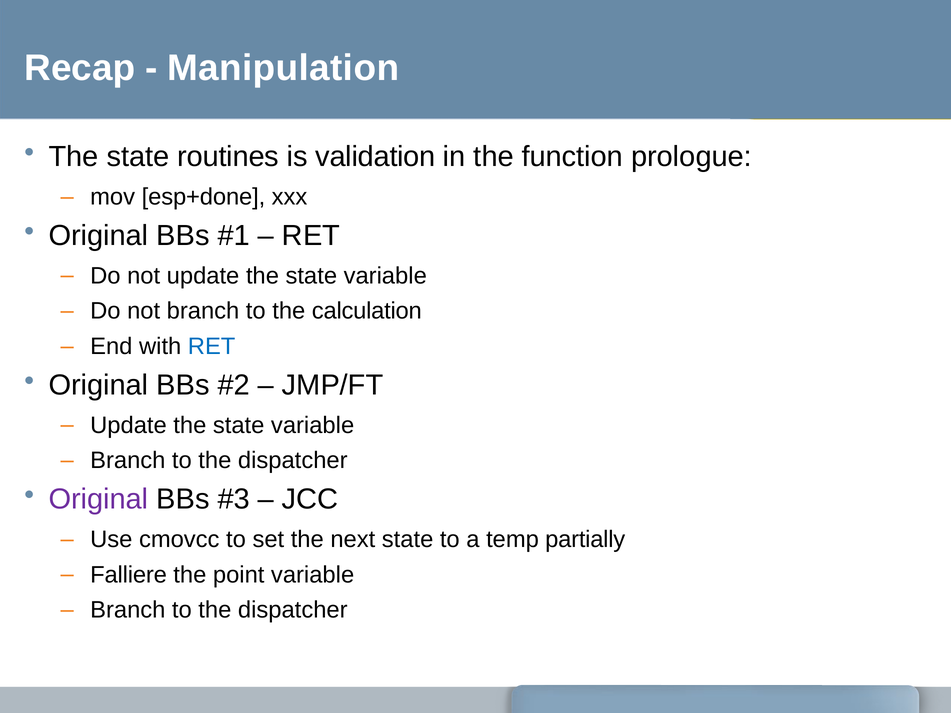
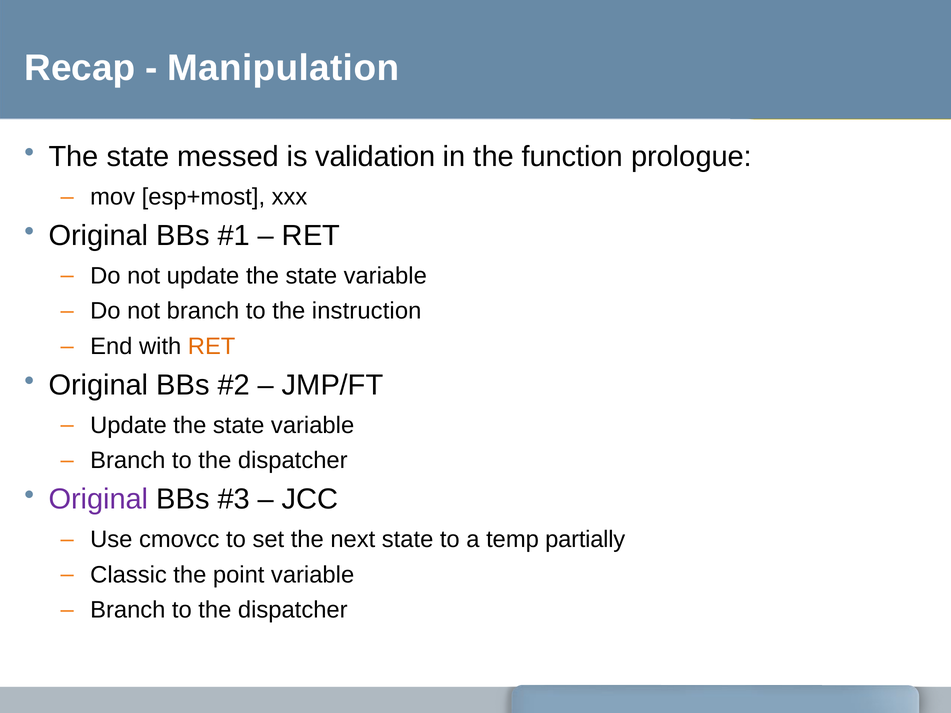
routines: routines -> messed
esp+done: esp+done -> esp+most
calculation: calculation -> instruction
RET at (212, 347) colour: blue -> orange
Falliere: Falliere -> Classic
